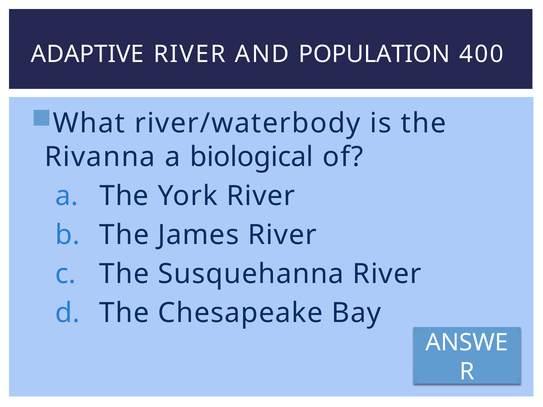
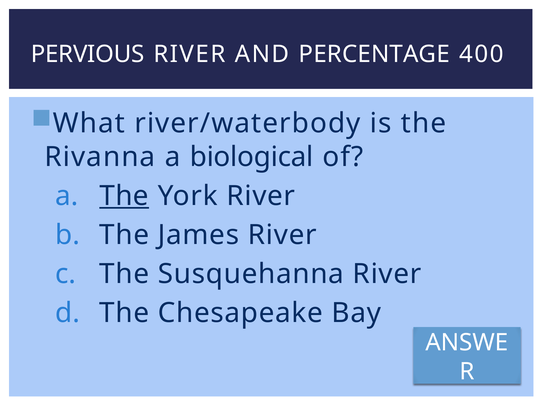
ADAPTIVE: ADAPTIVE -> PERVIOUS
POPULATION: POPULATION -> PERCENTAGE
The at (124, 196) underline: none -> present
